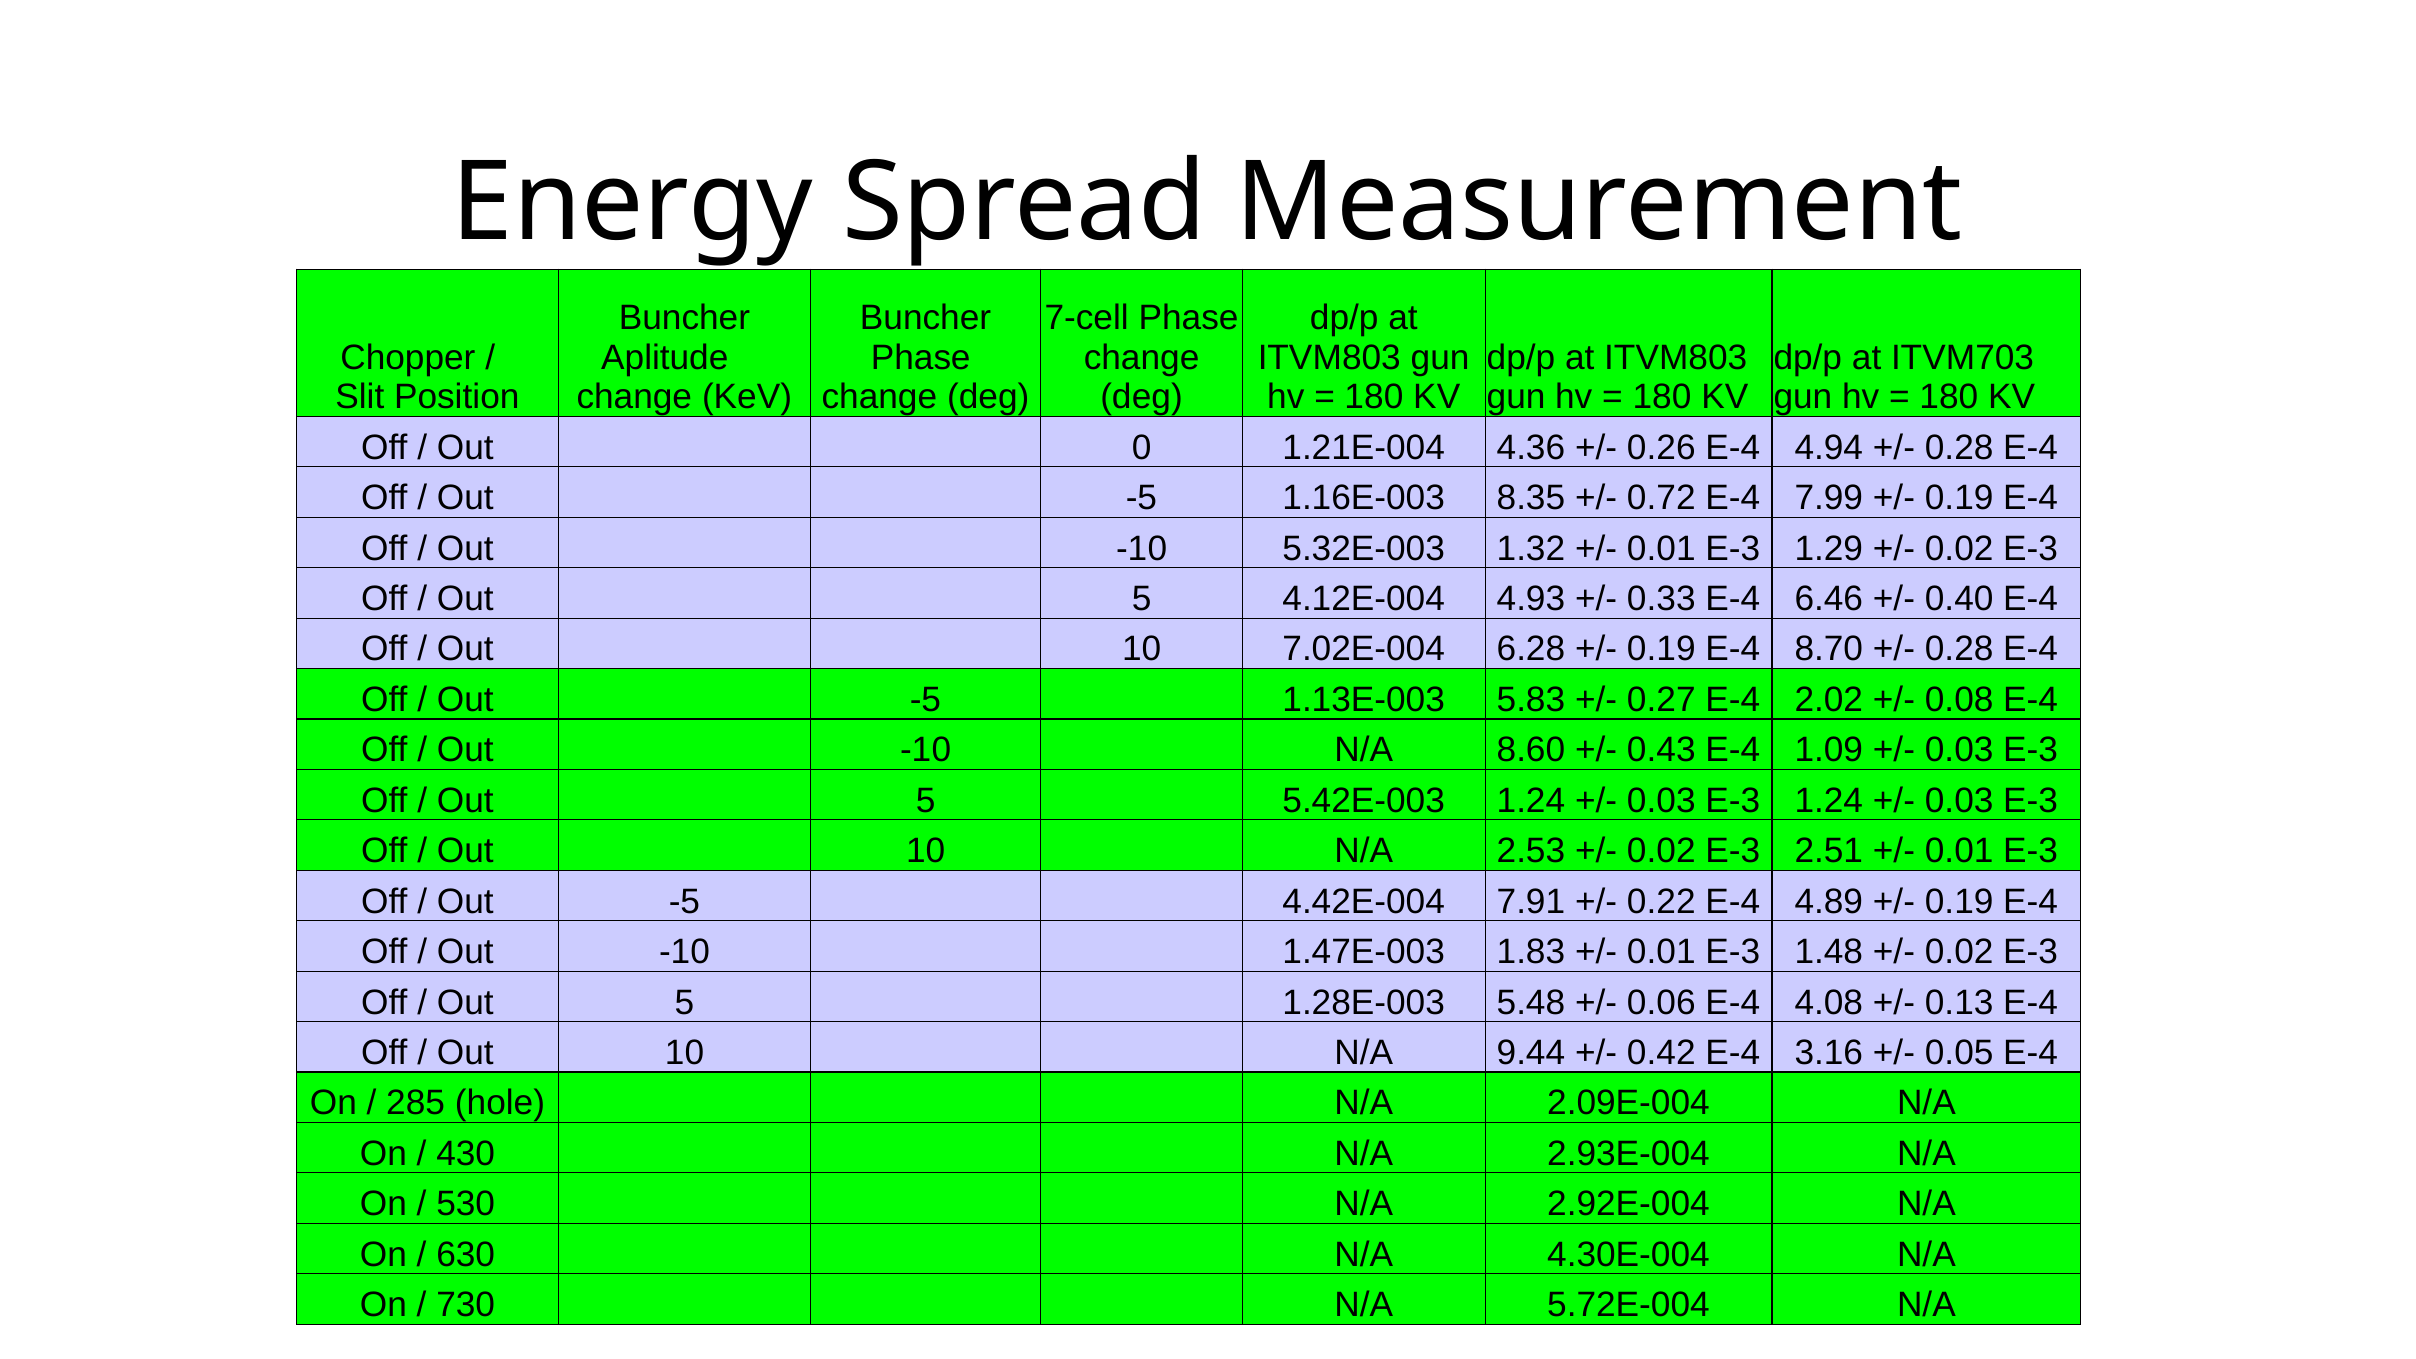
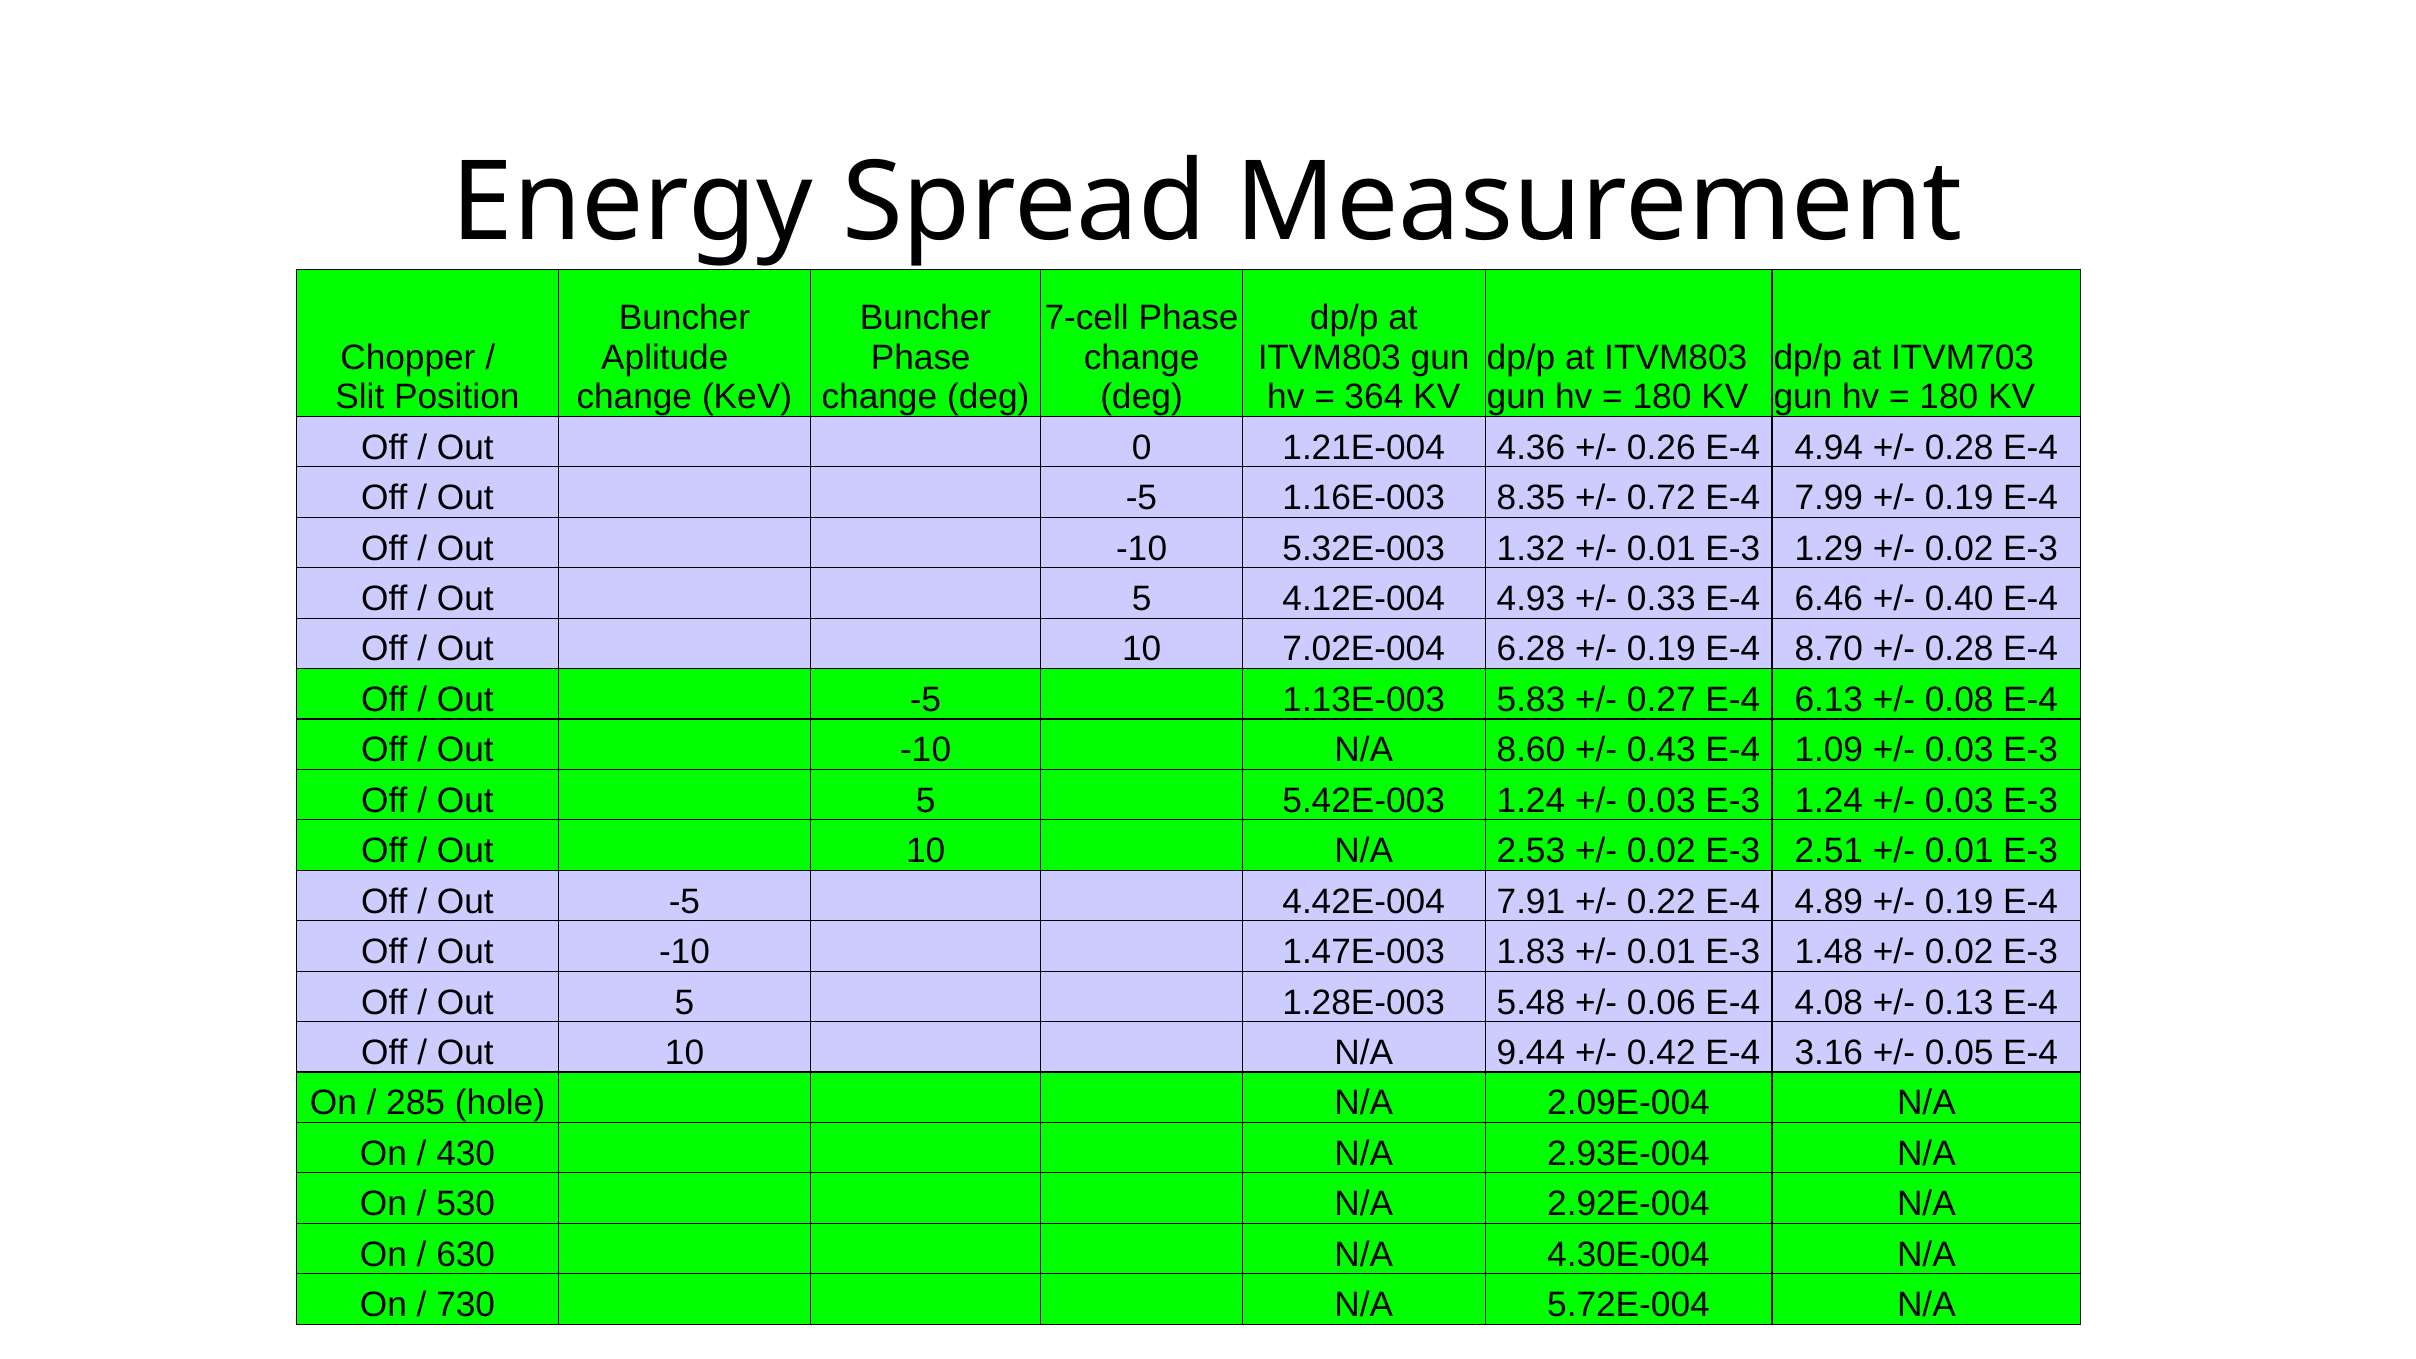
180 at (1374, 397): 180 -> 364
2.02: 2.02 -> 6.13
